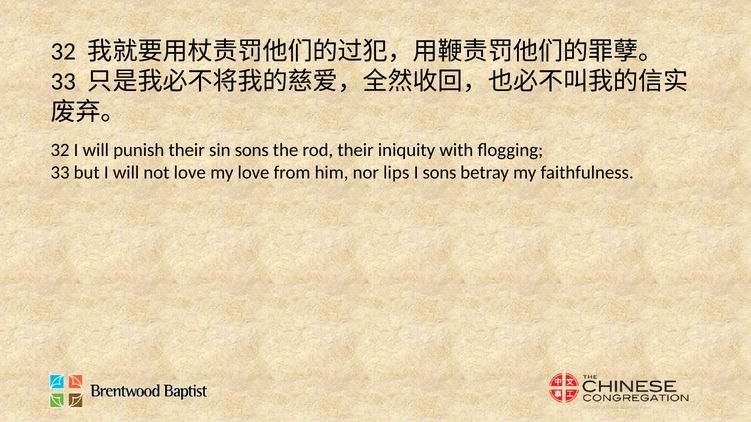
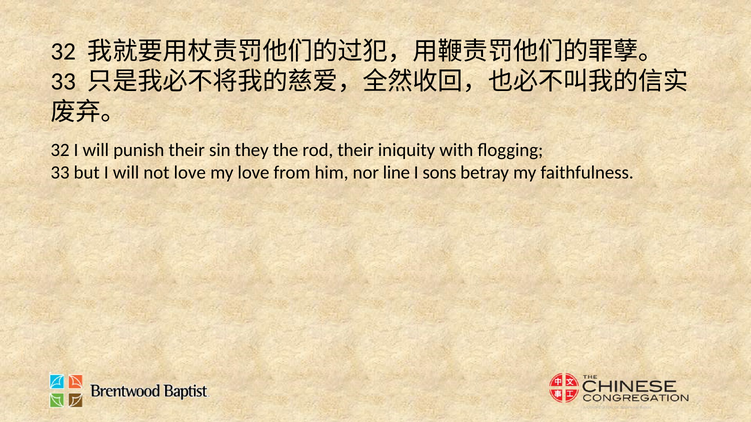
sin sons: sons -> they
lips: lips -> line
